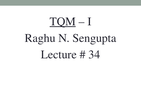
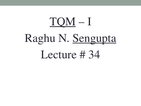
Sengupta underline: none -> present
